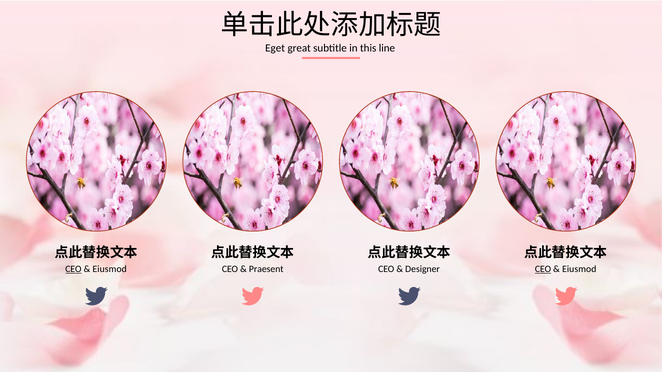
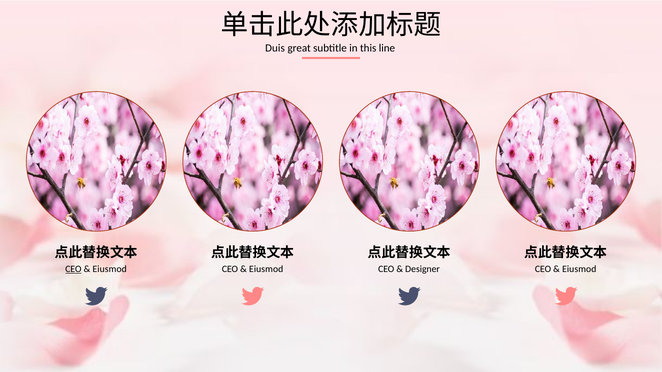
Eget: Eget -> Duis
Praesent at (266, 269): Praesent -> Eiusmod
CEO at (543, 269) underline: present -> none
